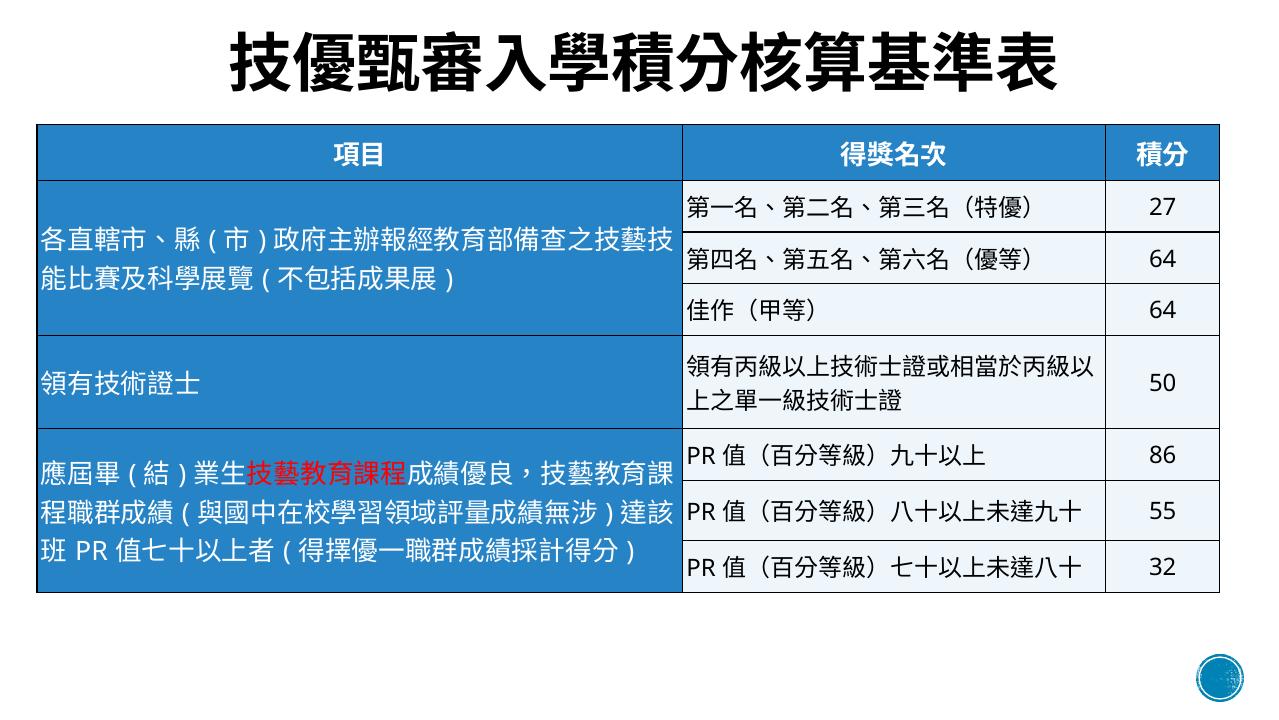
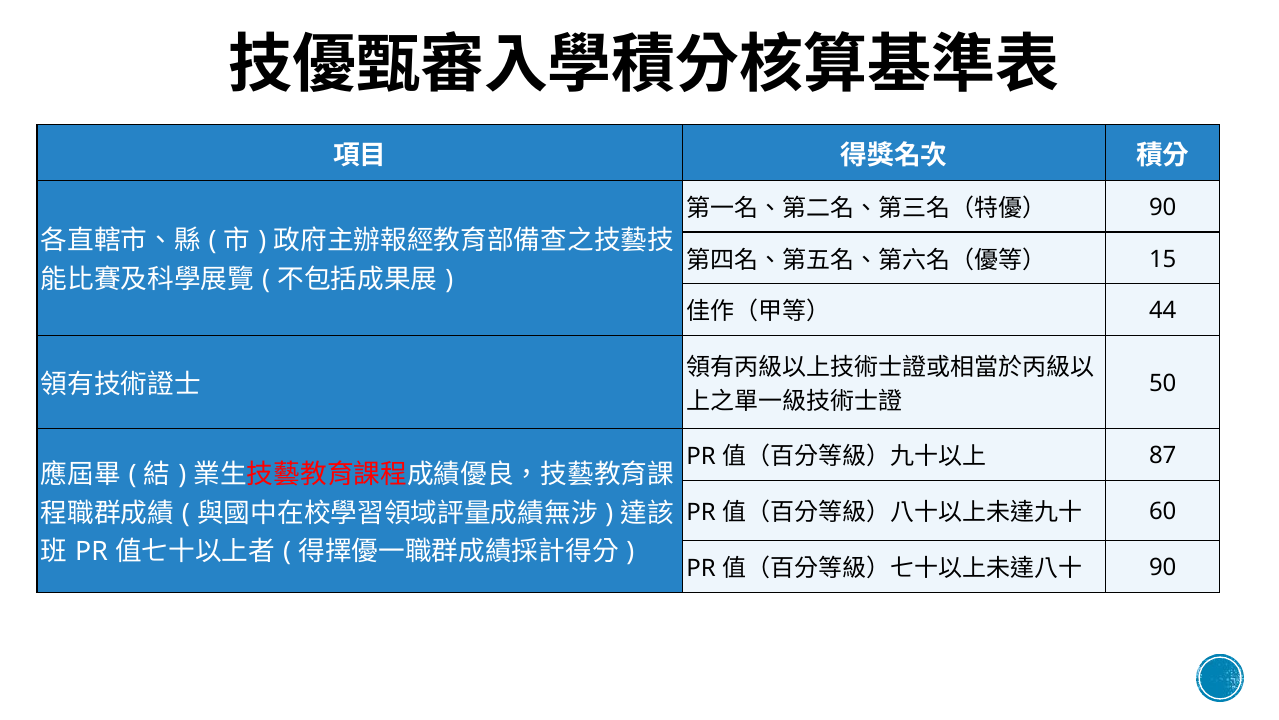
27 at (1163, 207): 27 -> 90
64 at (1163, 259): 64 -> 15
64 at (1163, 310): 64 -> 44
86: 86 -> 87
55: 55 -> 60
32 at (1163, 567): 32 -> 90
